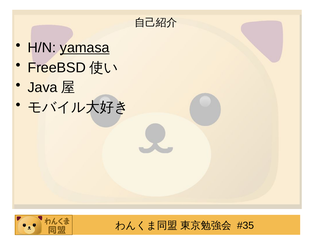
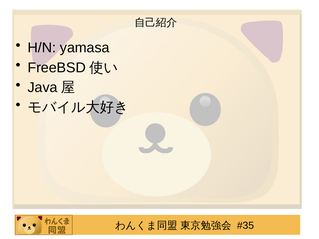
yamasa underline: present -> none
